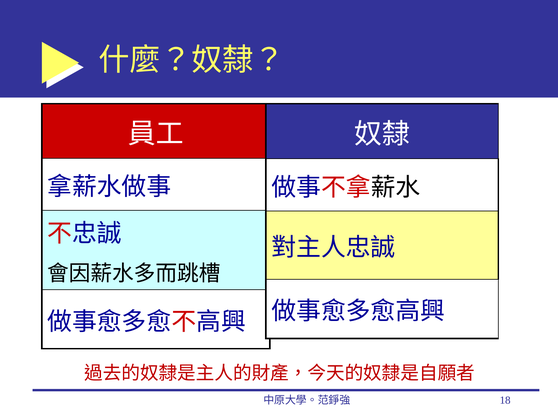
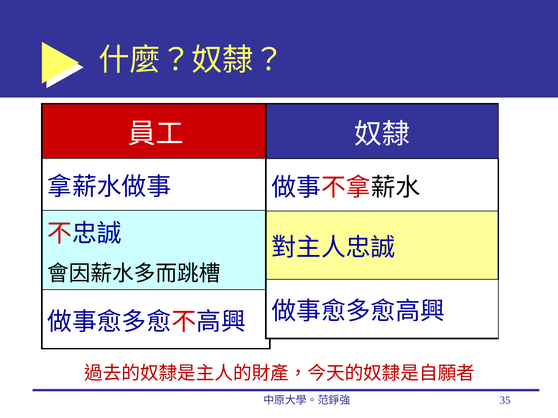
18: 18 -> 35
